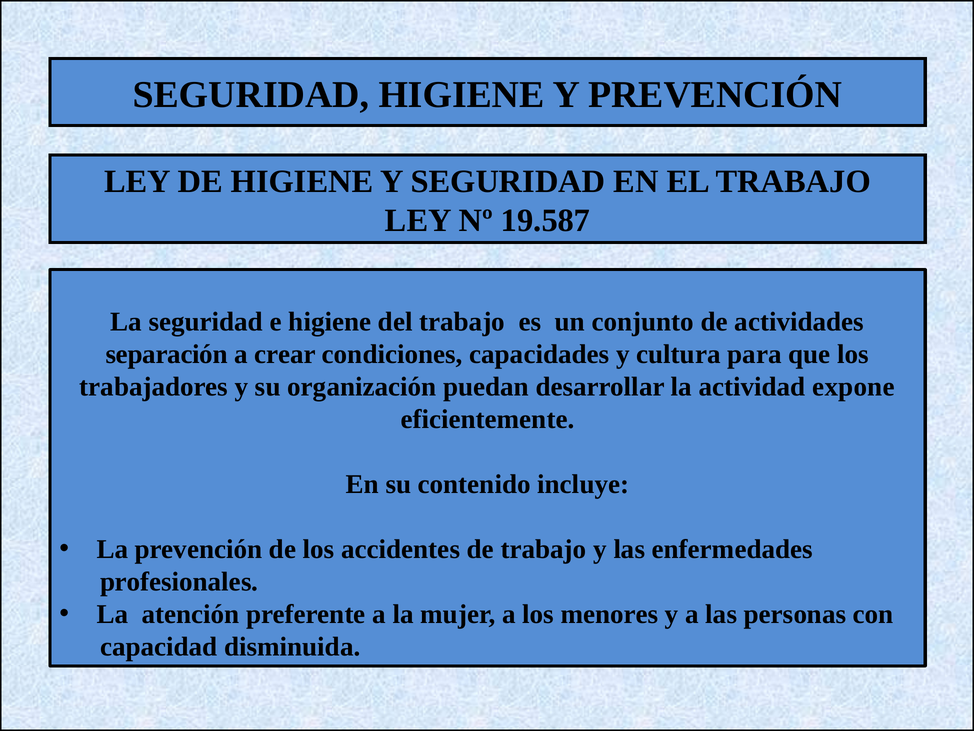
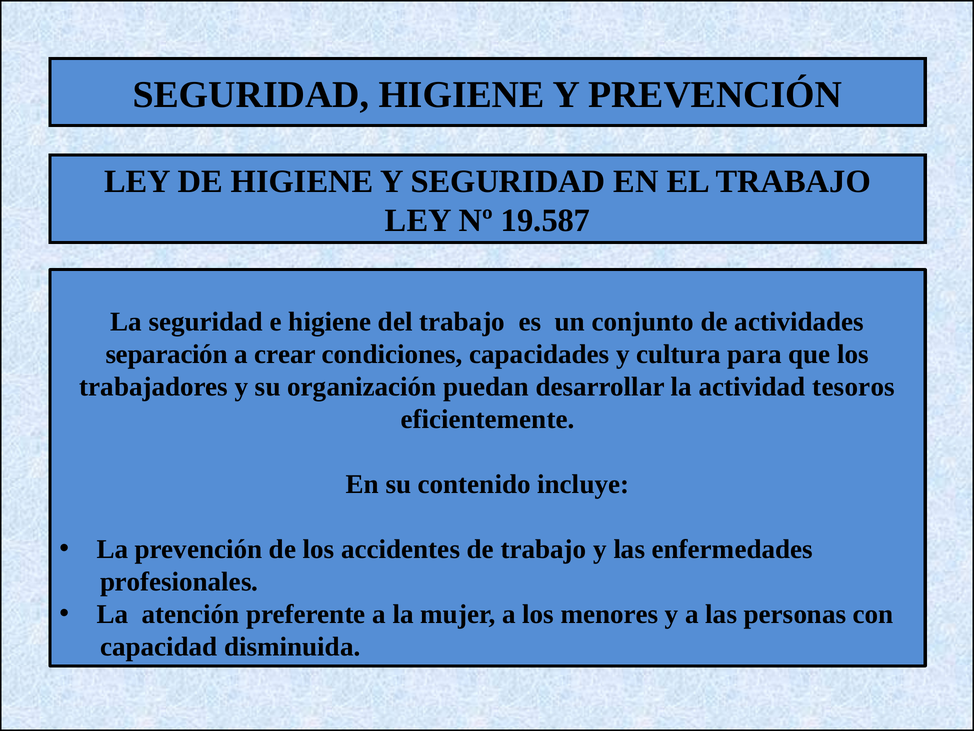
expone: expone -> tesoros
